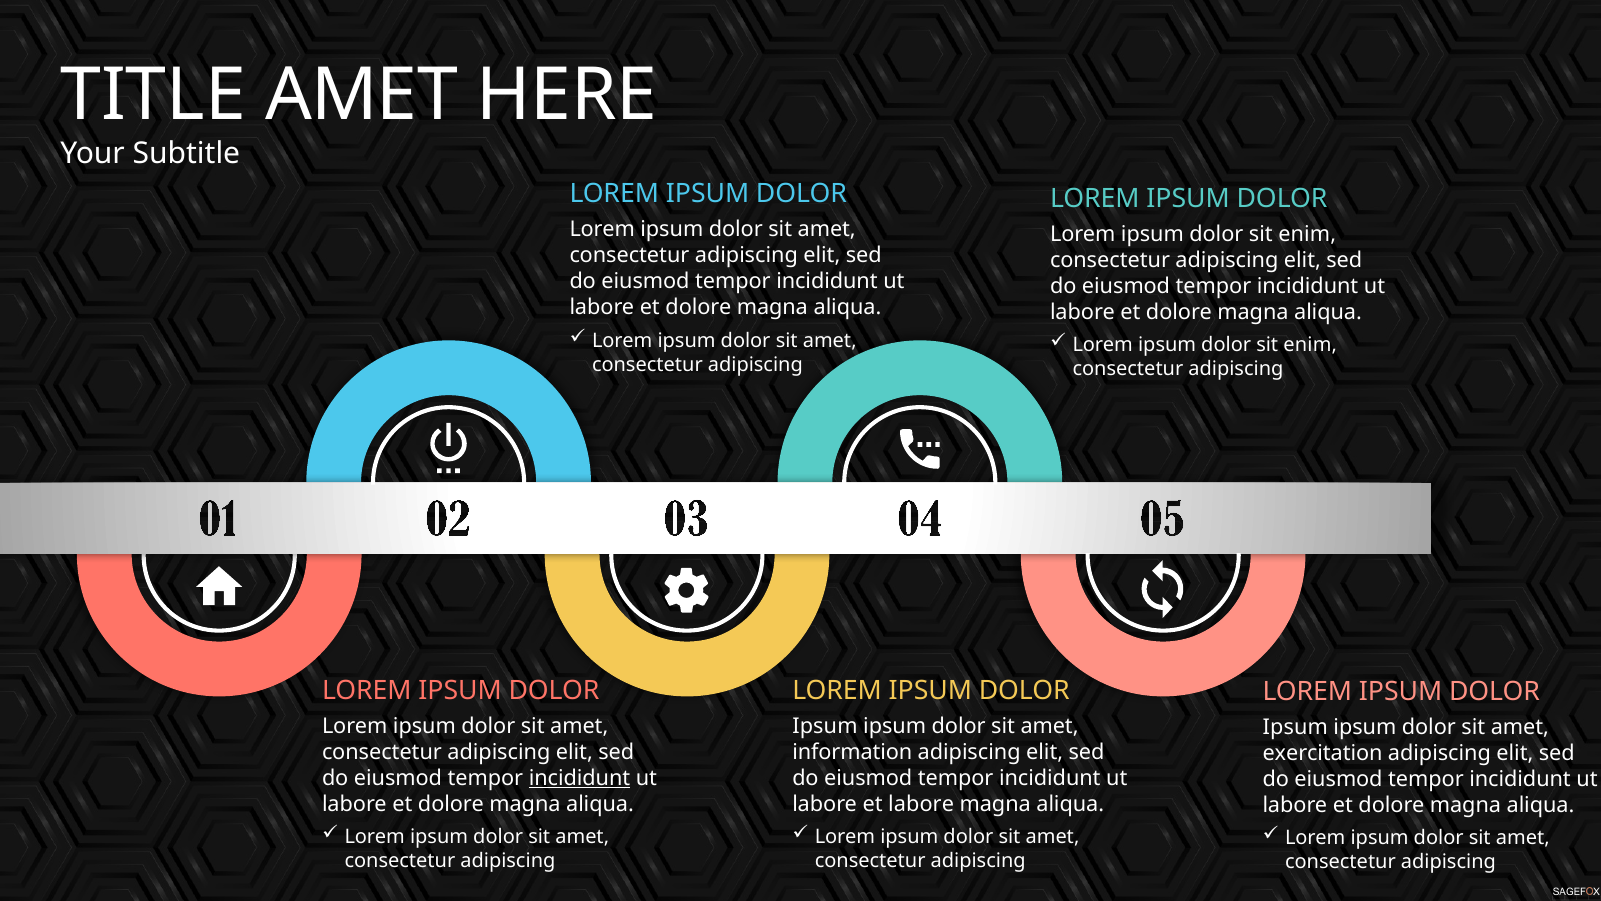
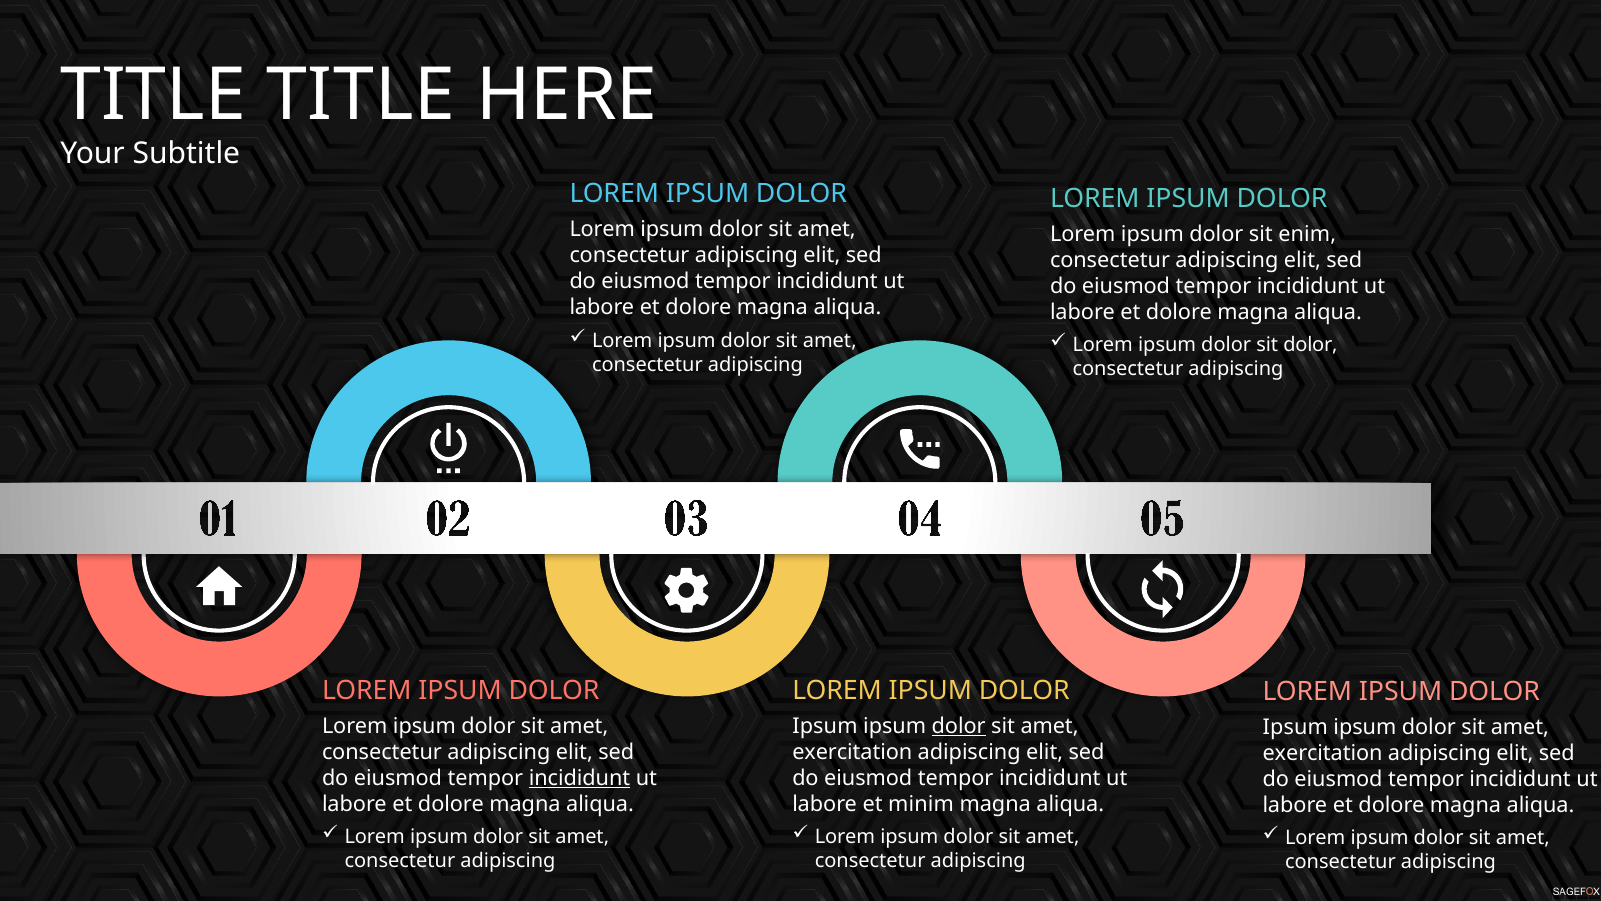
TITLE AMET: AMET -> TITLE
enim at (1310, 345): enim -> dolor
dolor at (959, 726) underline: none -> present
information at (852, 752): information -> exercitation
et labore: labore -> minim
